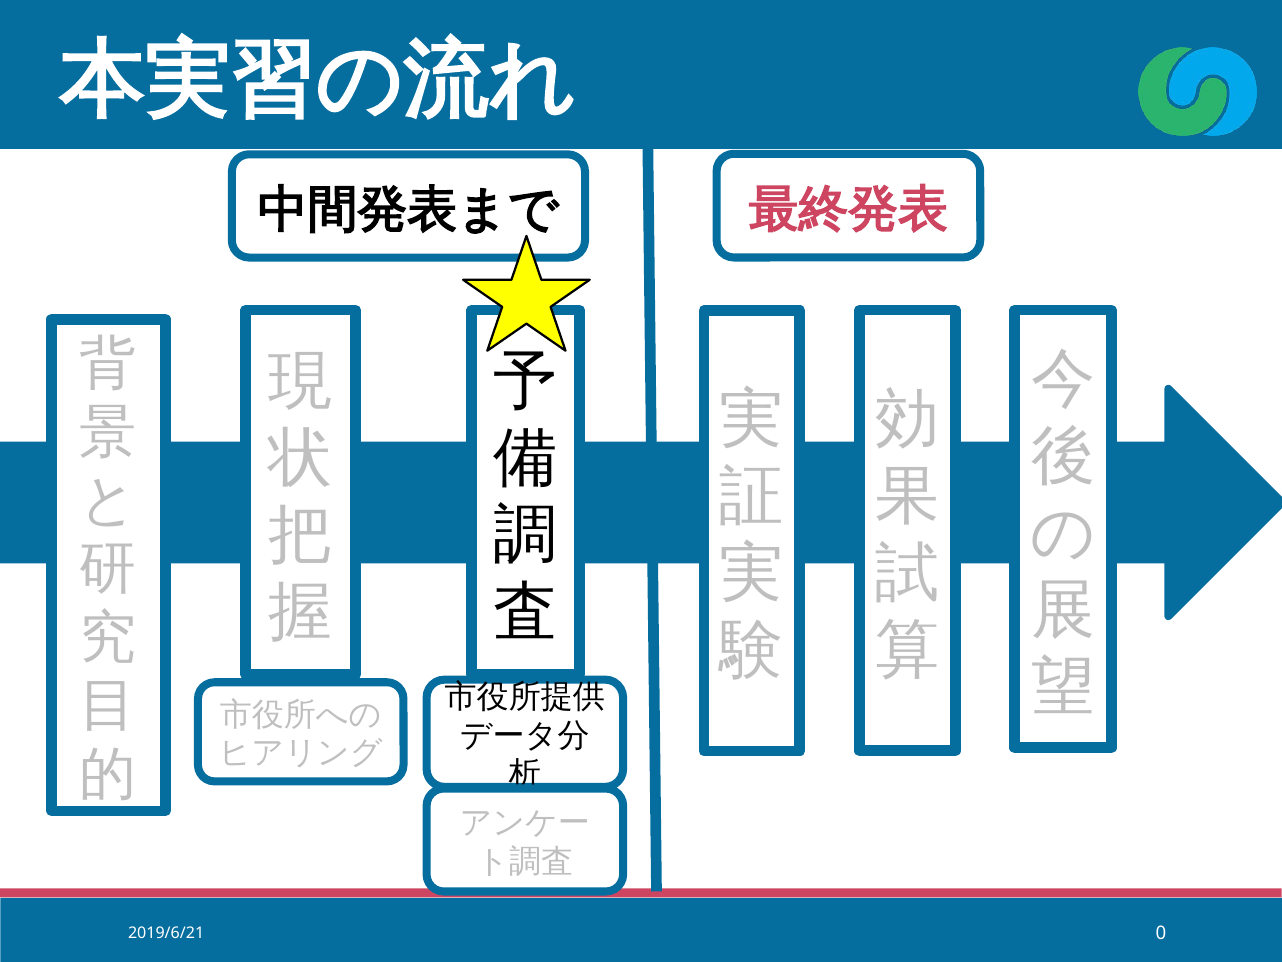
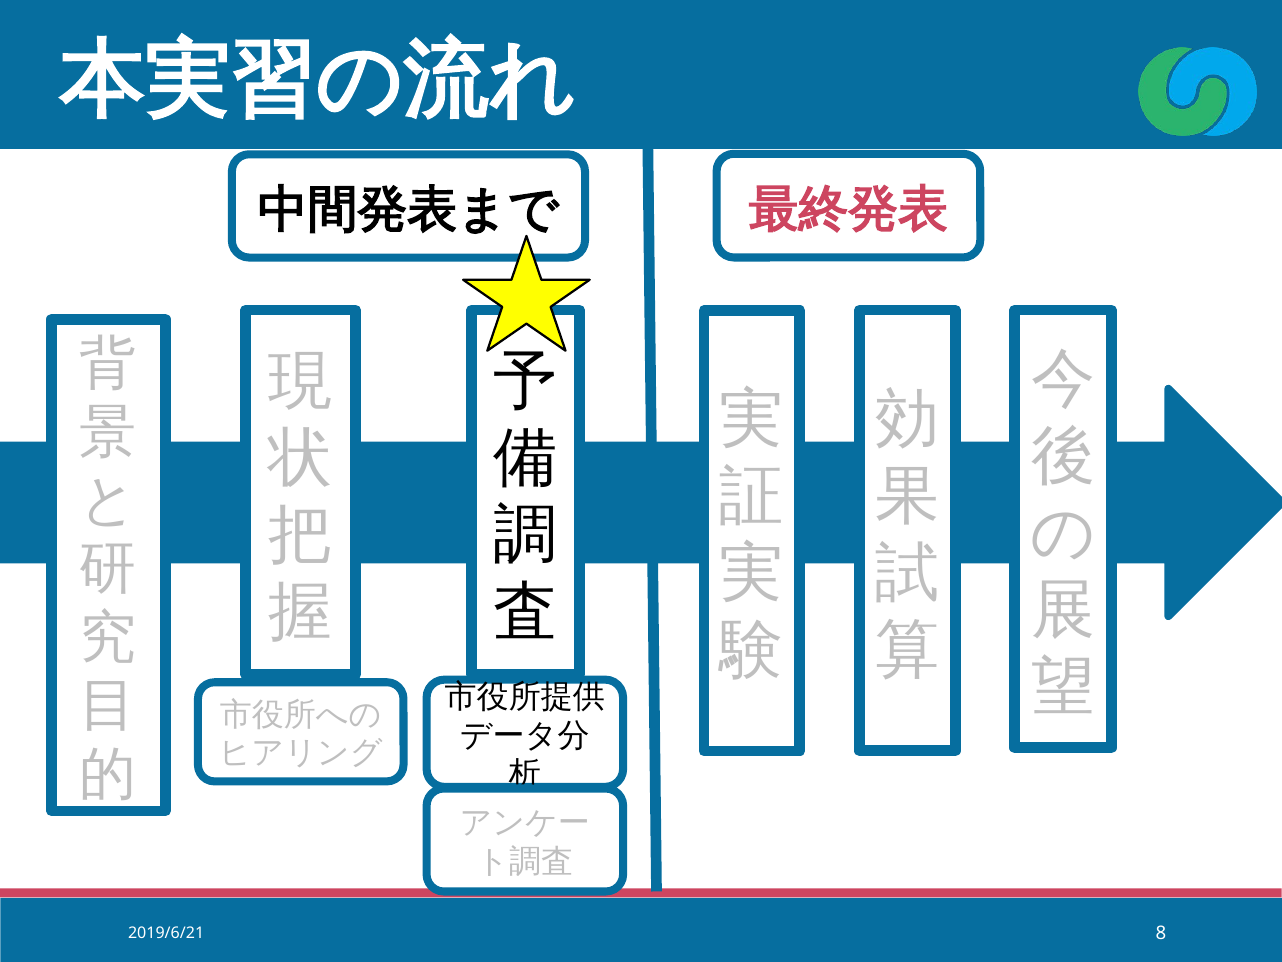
0: 0 -> 8
